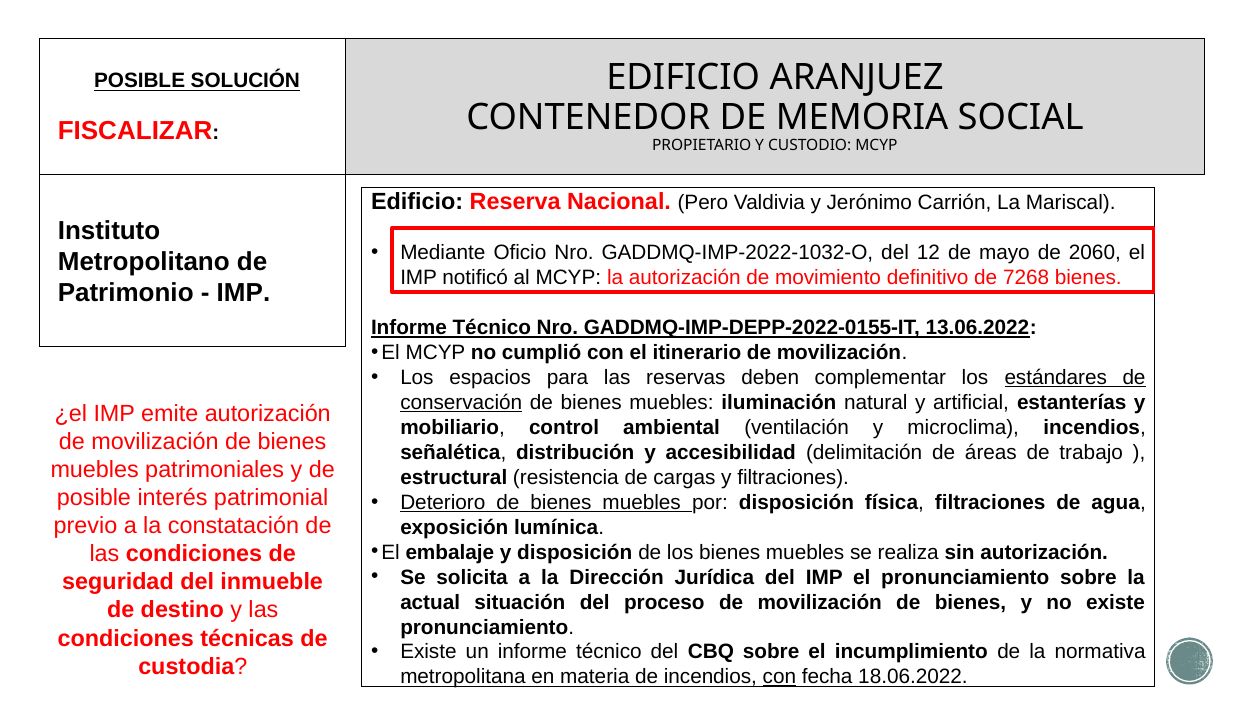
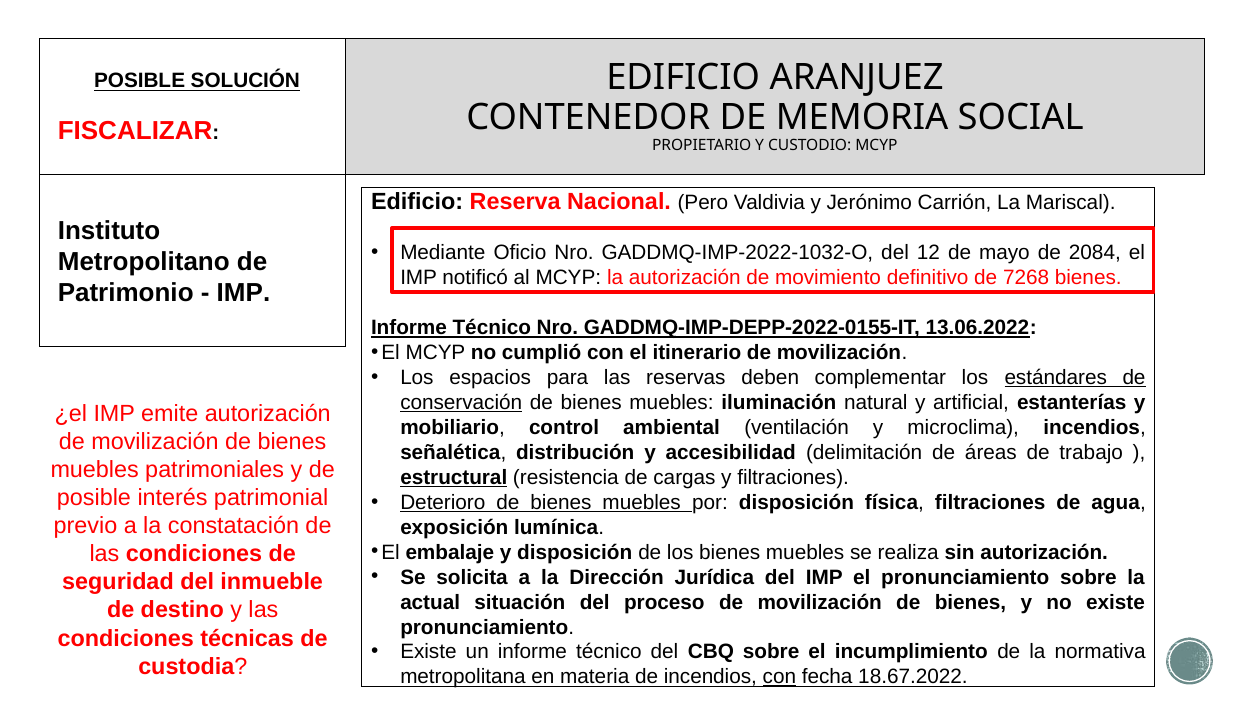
2060: 2060 -> 2084
estructural underline: none -> present
18.06.2022: 18.06.2022 -> 18.67.2022
